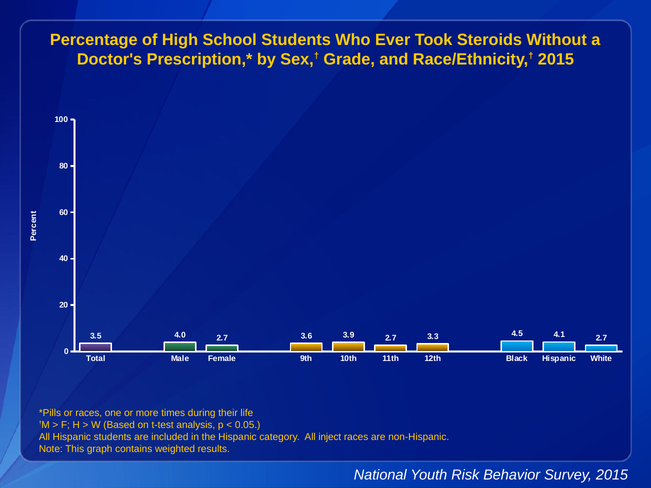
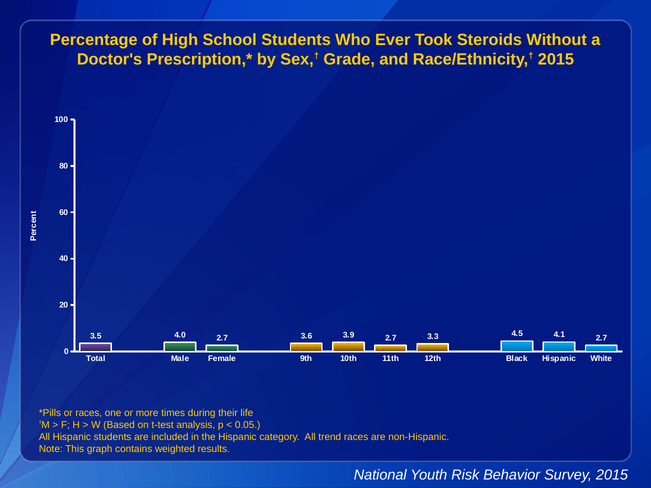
inject: inject -> trend
